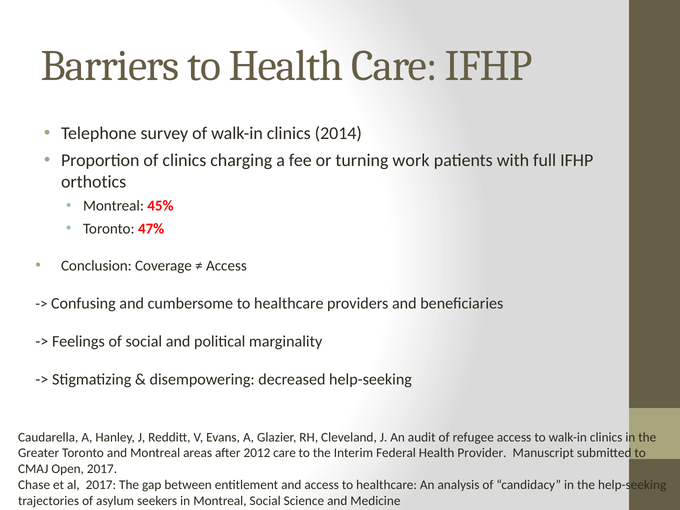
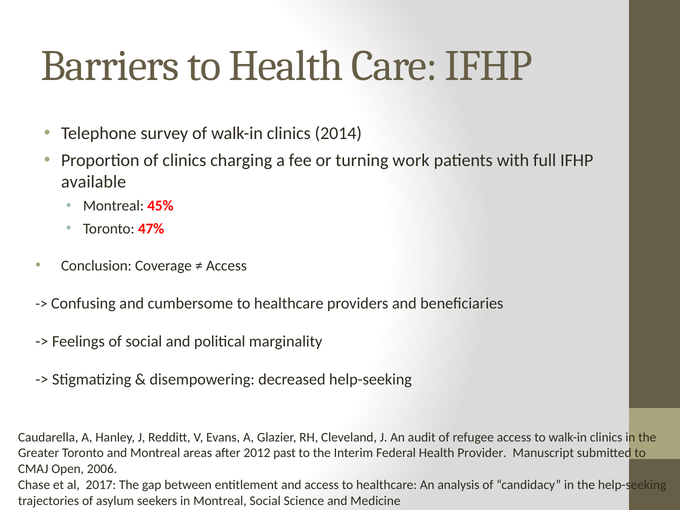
orthotics: orthotics -> available
2012 care: care -> past
Open 2017: 2017 -> 2006
